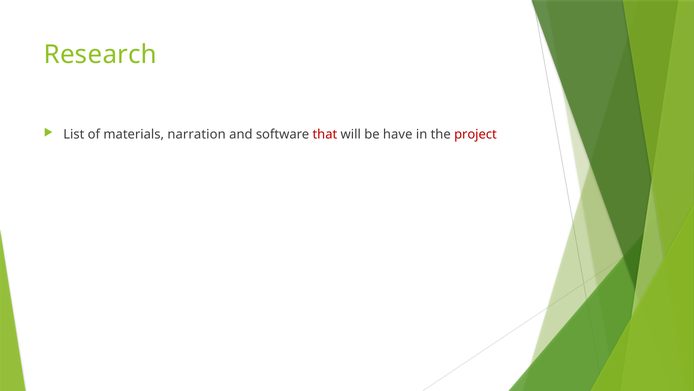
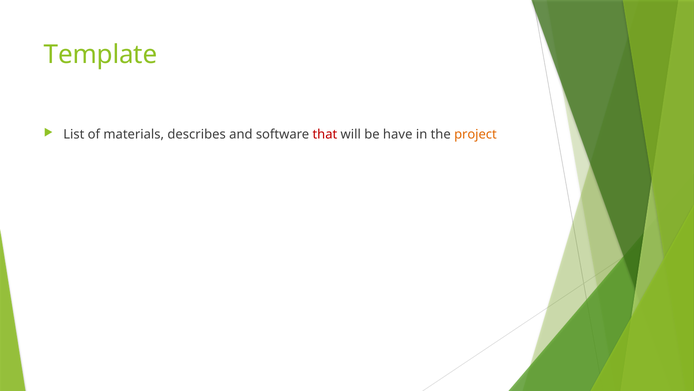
Research: Research -> Template
narration: narration -> describes
project colour: red -> orange
